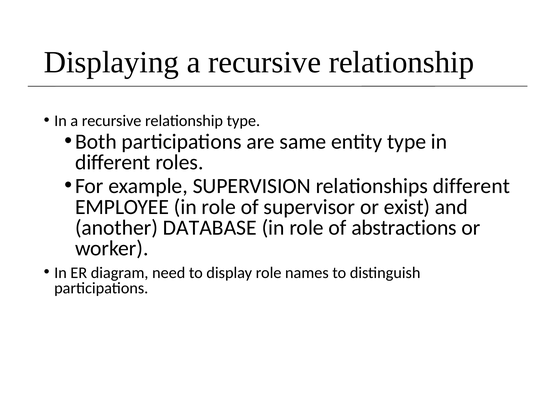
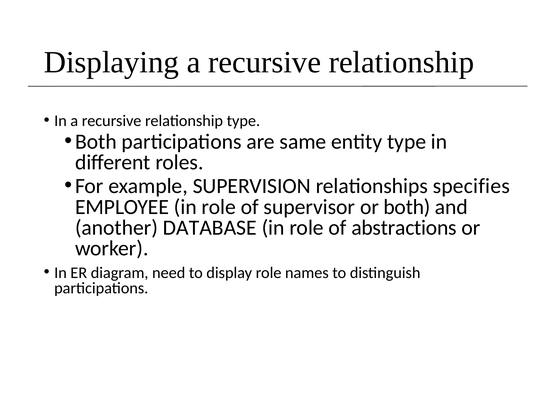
relationships different: different -> specifies
or exist: exist -> both
